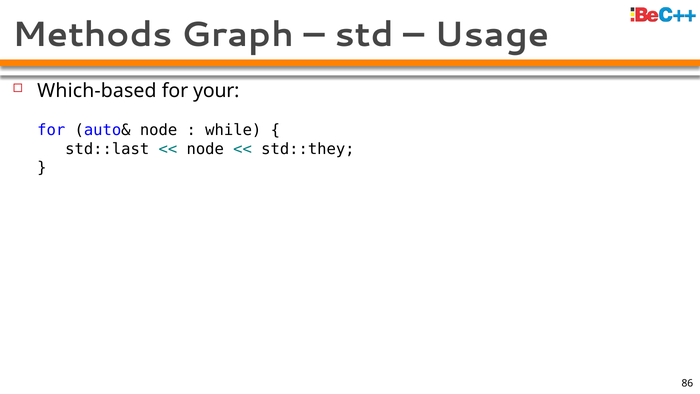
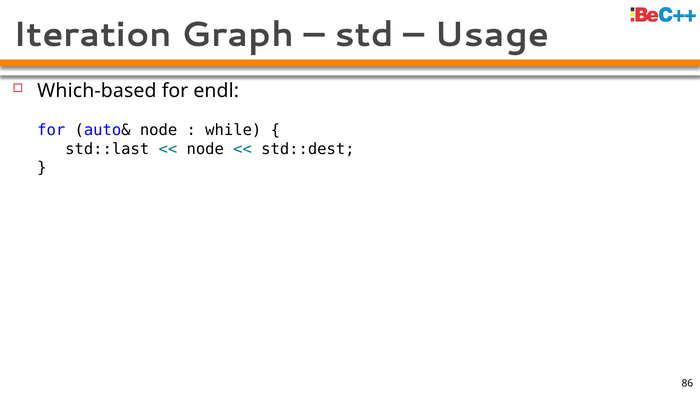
Methods: Methods -> Iteration
your: your -> endl
std::they: std::they -> std::dest
